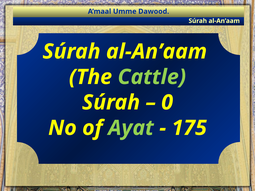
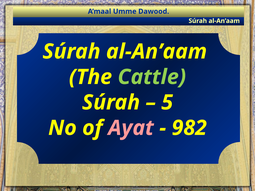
0: 0 -> 5
Ayat colour: light green -> pink
175: 175 -> 982
